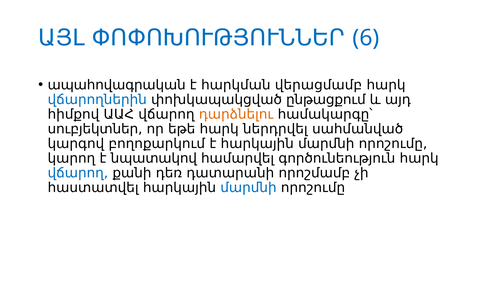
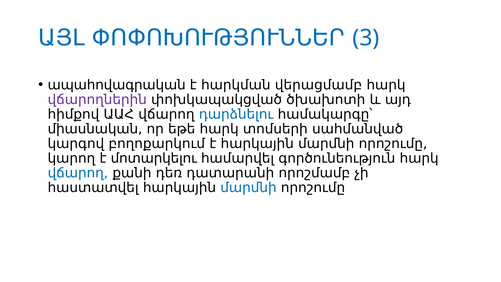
6: 6 -> 3
վճարողներին colour: blue -> purple
ընթացքում: ընթացքում -> ծխախոտի
դարձնելու colour: orange -> blue
սուբյեկտներ: սուբյեկտներ -> միասնական
ներդրվել: ներդրվել -> տոմսերի
նպատակով: նպատակով -> մոտարկելու
